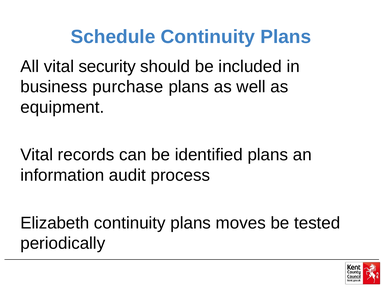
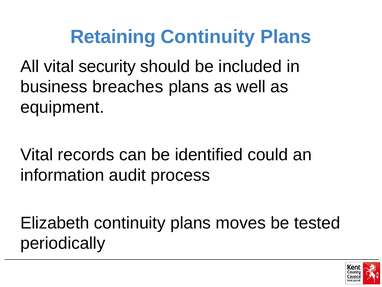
Schedule: Schedule -> Retaining
purchase: purchase -> breaches
identified plans: plans -> could
